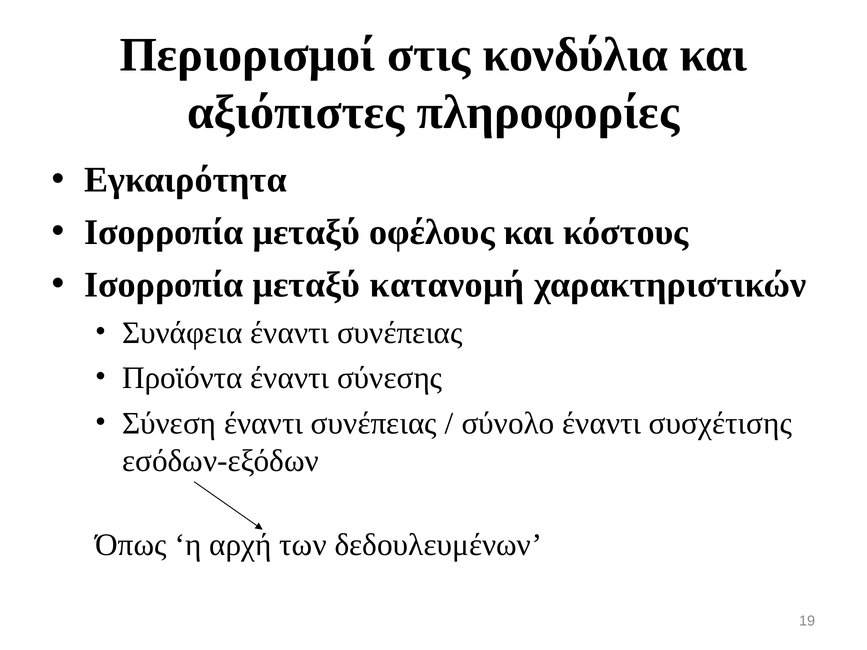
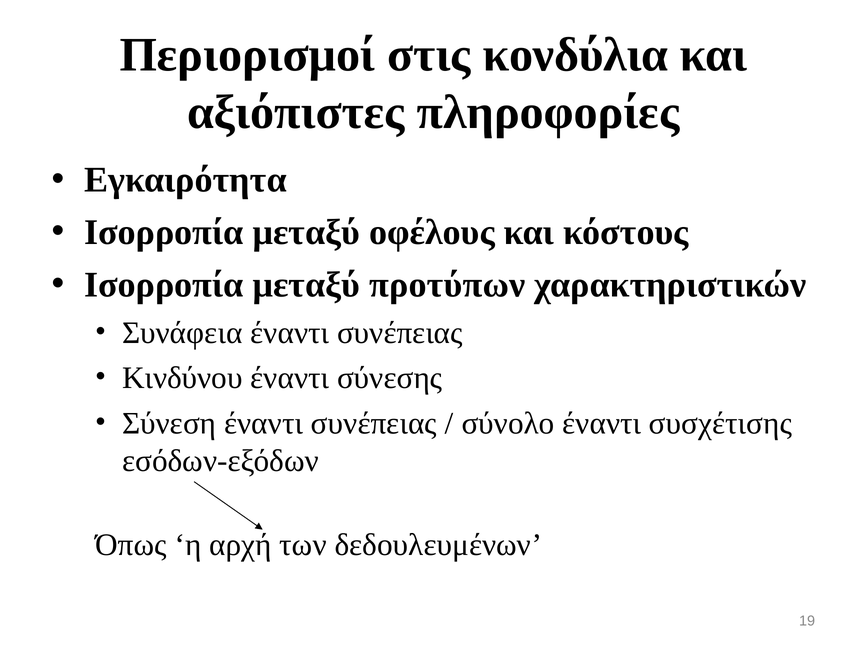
κατανομή: κατανομή -> προτύπων
Προϊόντα: Προϊόντα -> Κινδύνου
